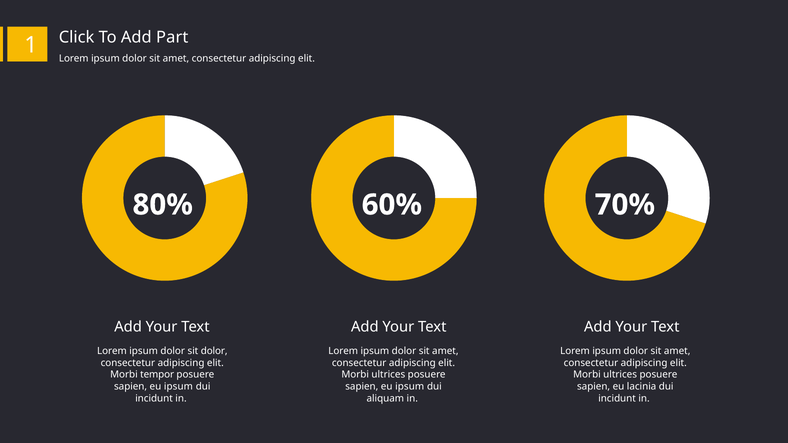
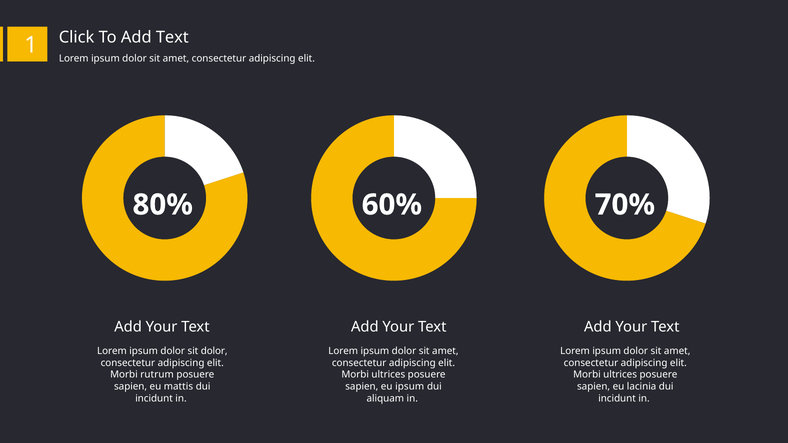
Add Part: Part -> Text
tempor: tempor -> rutrum
ipsum at (178, 387): ipsum -> mattis
